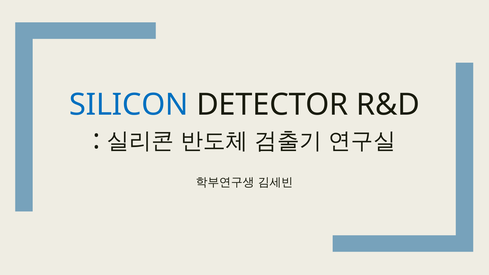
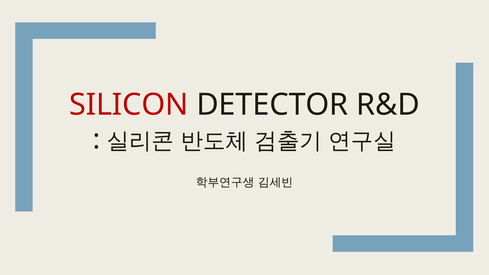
SILICON colour: blue -> red
